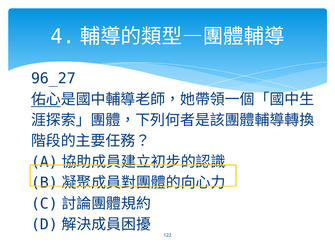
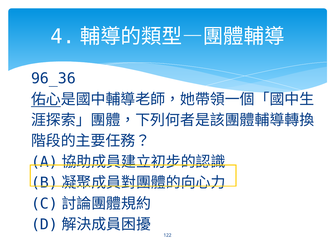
96_27: 96_27 -> 96_36
